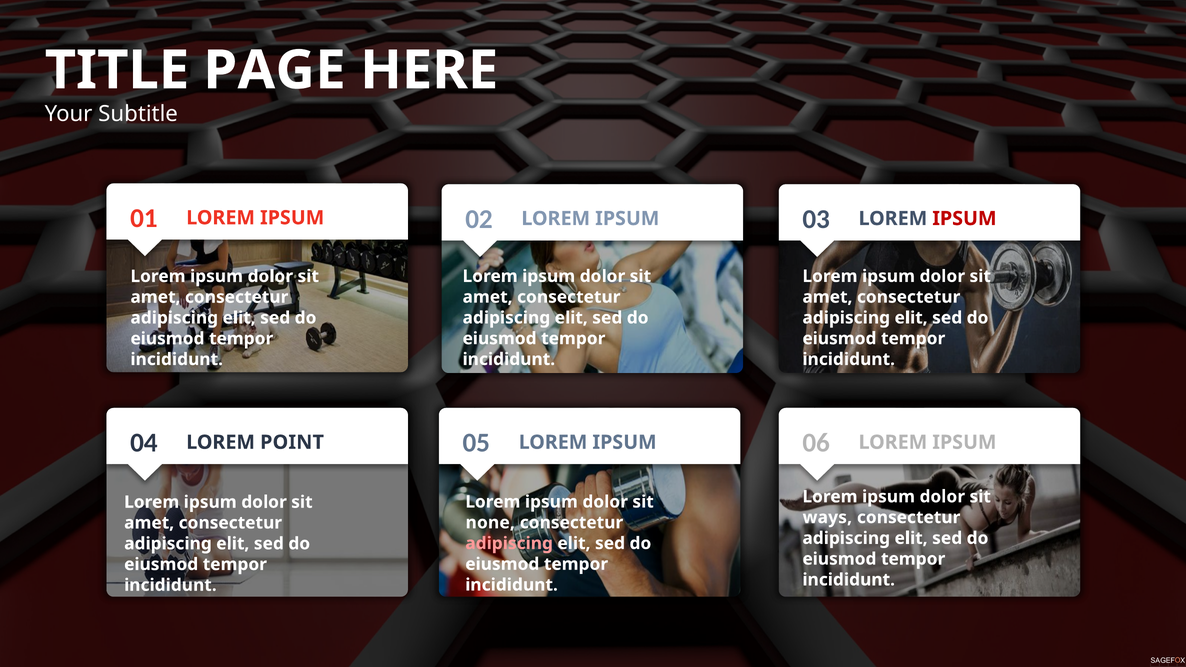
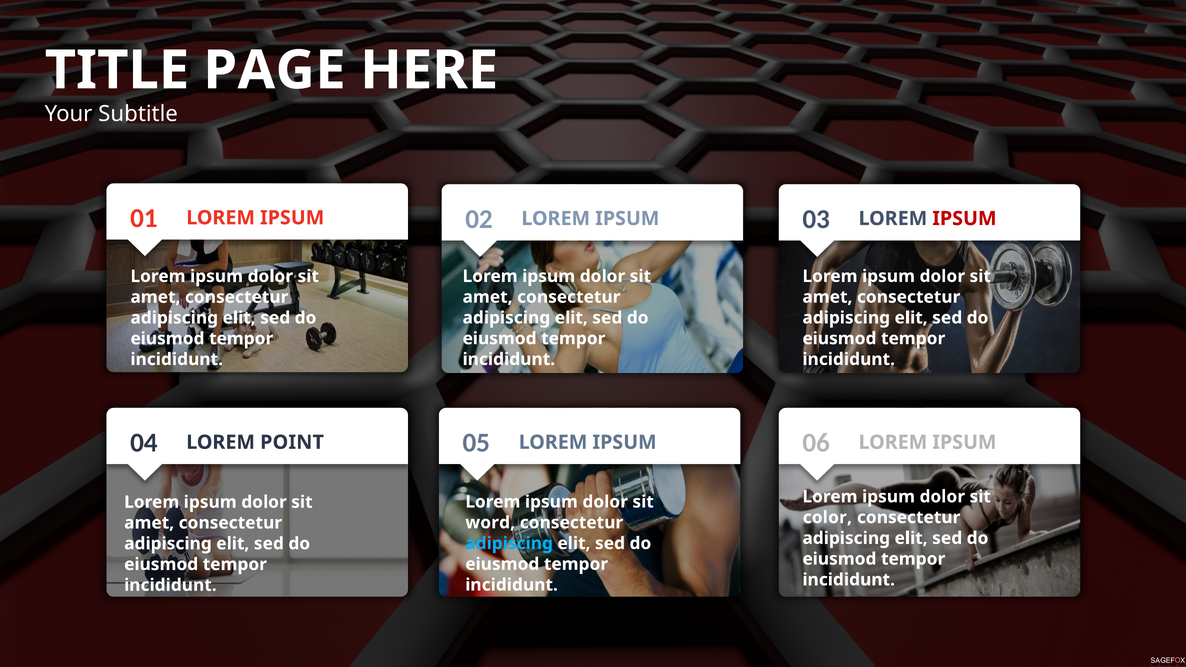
ways: ways -> color
none: none -> word
adipiscing at (509, 543) colour: pink -> light blue
